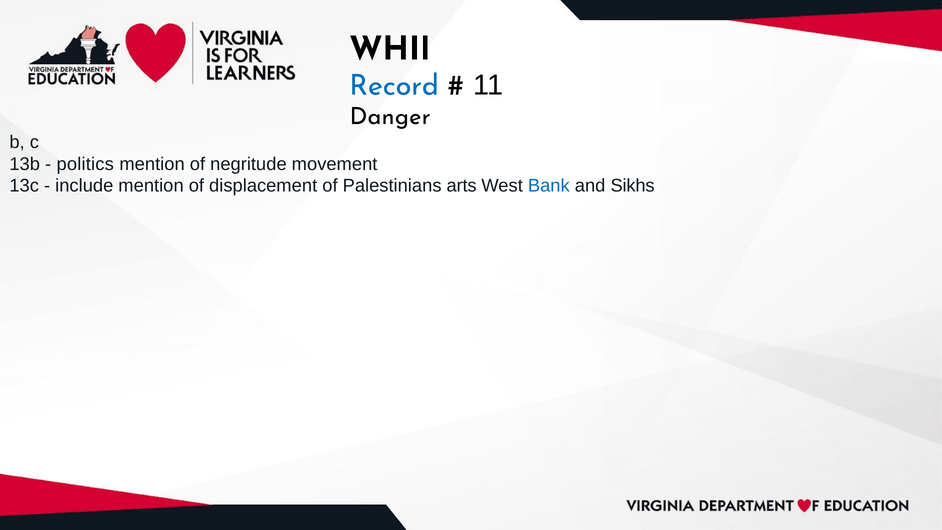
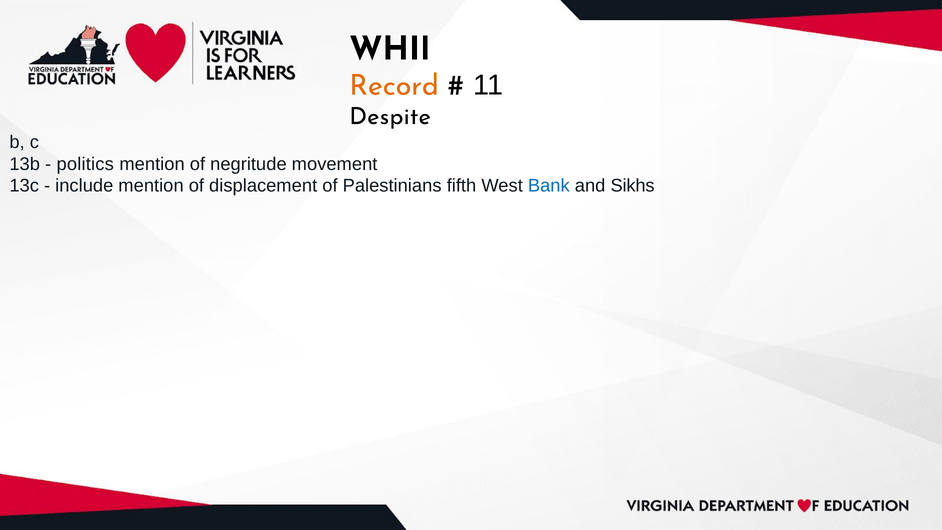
Record colour: blue -> orange
Danger: Danger -> Despite
arts: arts -> fifth
